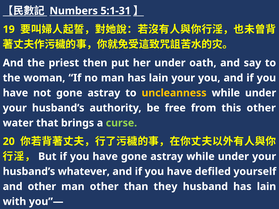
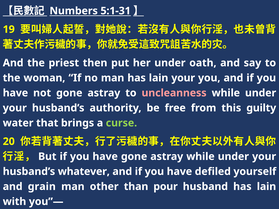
uncleanness colour: yellow -> pink
this other: other -> guilty
and other: other -> grain
they: they -> pour
